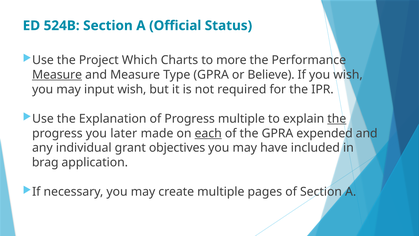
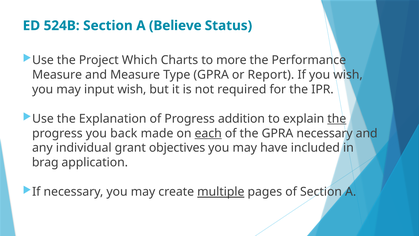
Official: Official -> Believe
Measure at (57, 75) underline: present -> none
Believe: Believe -> Report
Progress multiple: multiple -> addition
later: later -> back
GPRA expended: expended -> necessary
multiple at (221, 192) underline: none -> present
